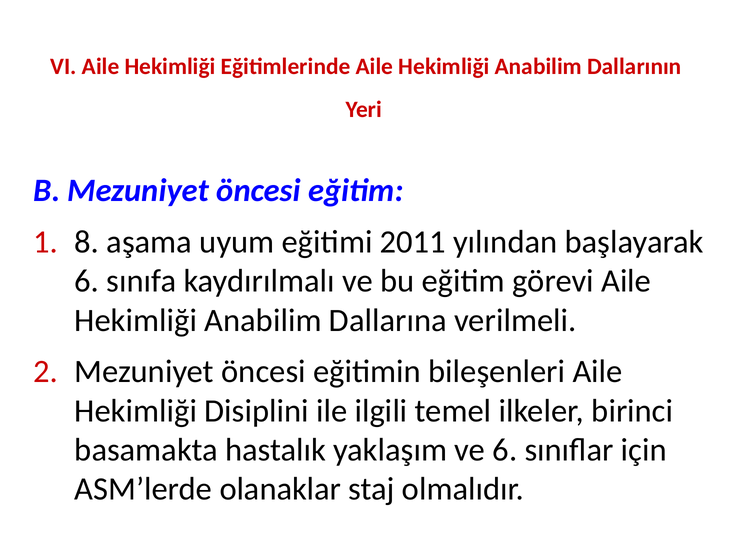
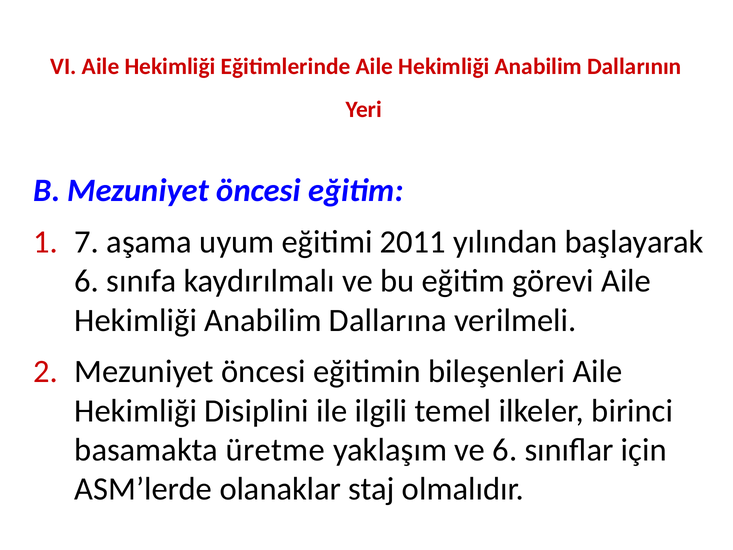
8: 8 -> 7
hastalık: hastalık -> üretme
